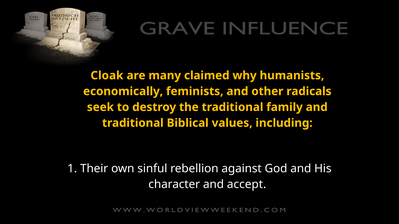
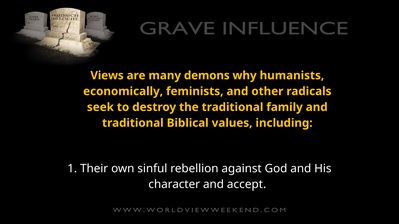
Cloak: Cloak -> Views
claimed: claimed -> demons
